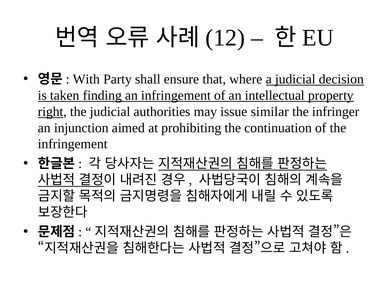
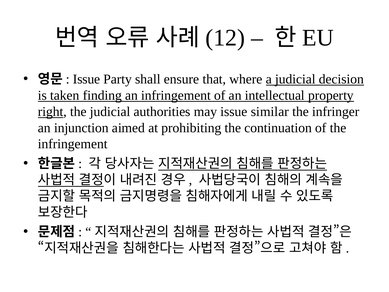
With at (86, 79): With -> Issue
